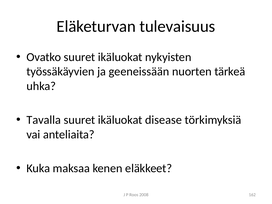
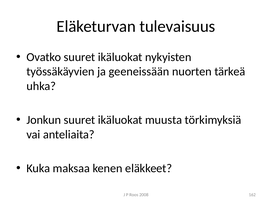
Tavalla: Tavalla -> Jonkun
disease: disease -> muusta
